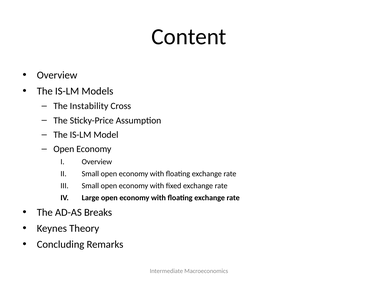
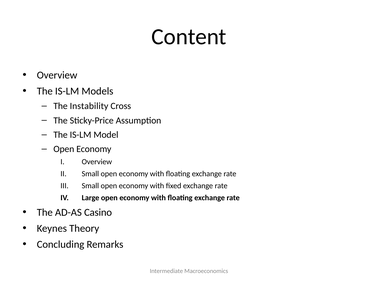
Breaks: Breaks -> Casino
